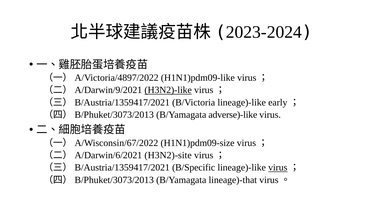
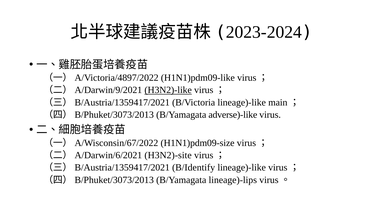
early: early -> main
B/Specific: B/Specific -> B/Identify
virus at (278, 168) underline: present -> none
lineage)-that: lineage)-that -> lineage)-lips
